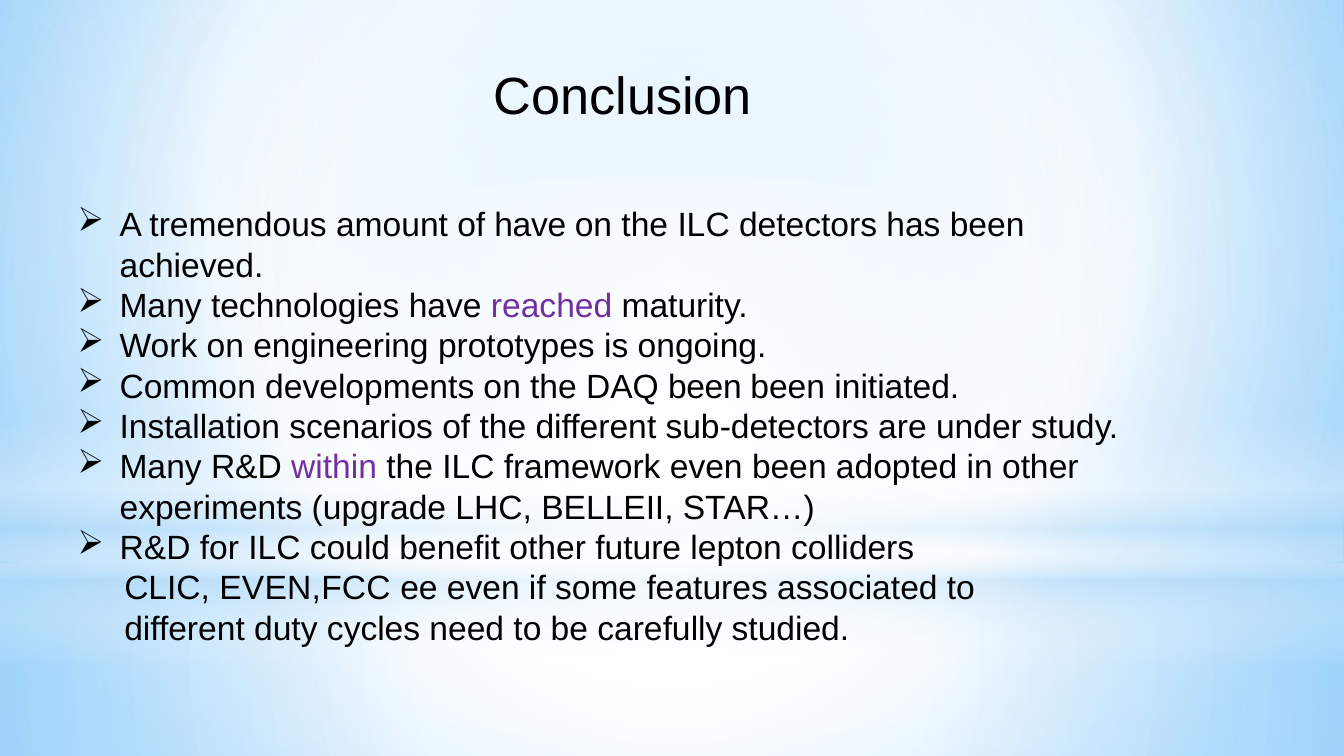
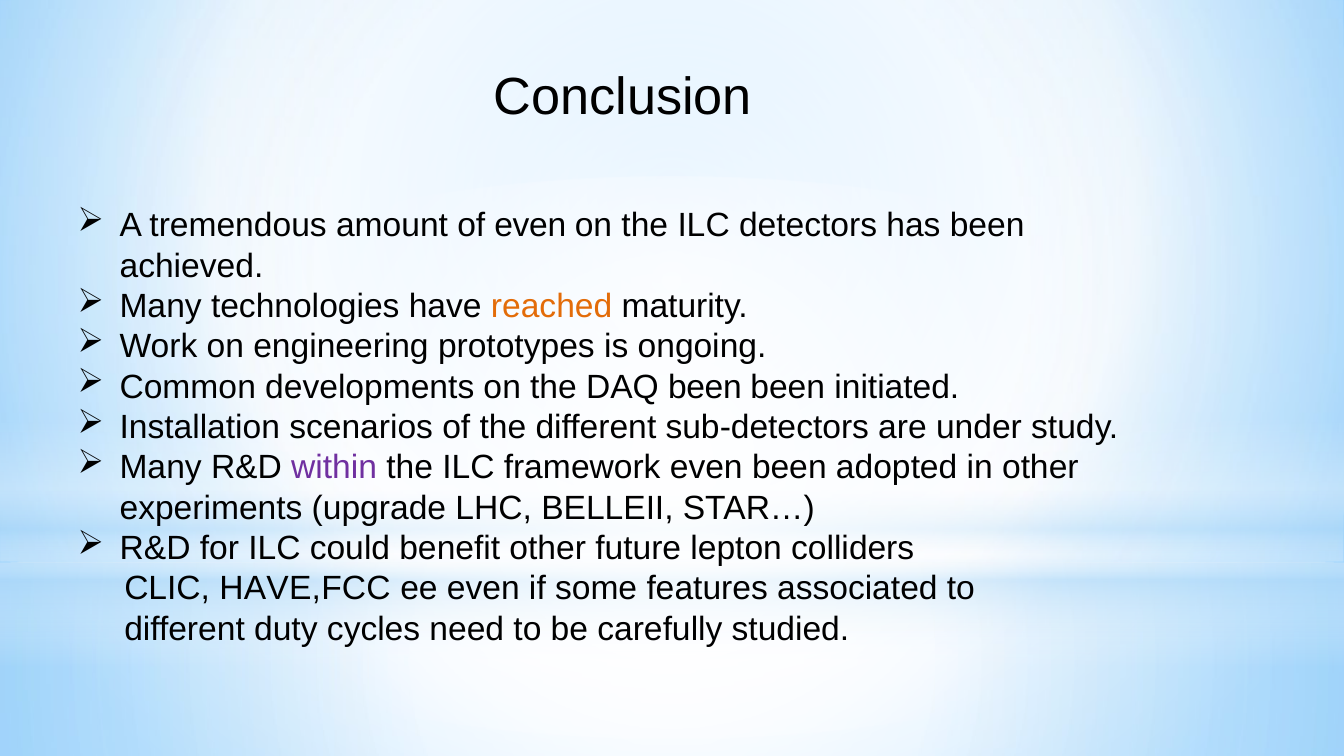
of have: have -> even
reached colour: purple -> orange
EVEN,FCC: EVEN,FCC -> HAVE,FCC
